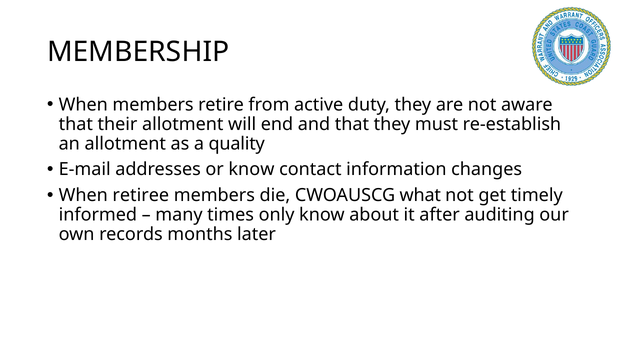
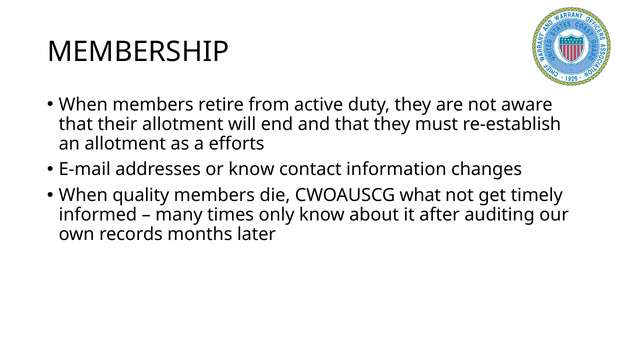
quality: quality -> efforts
retiree: retiree -> quality
